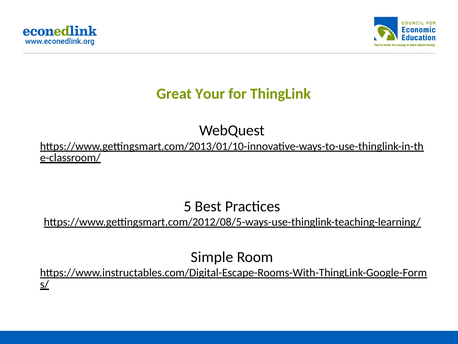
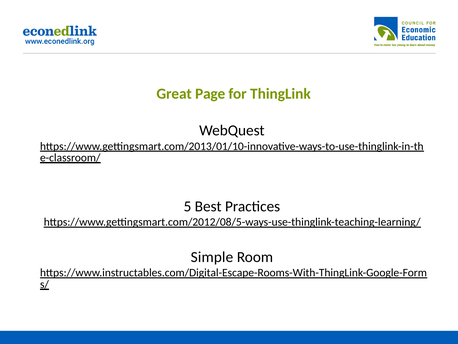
Your: Your -> Page
